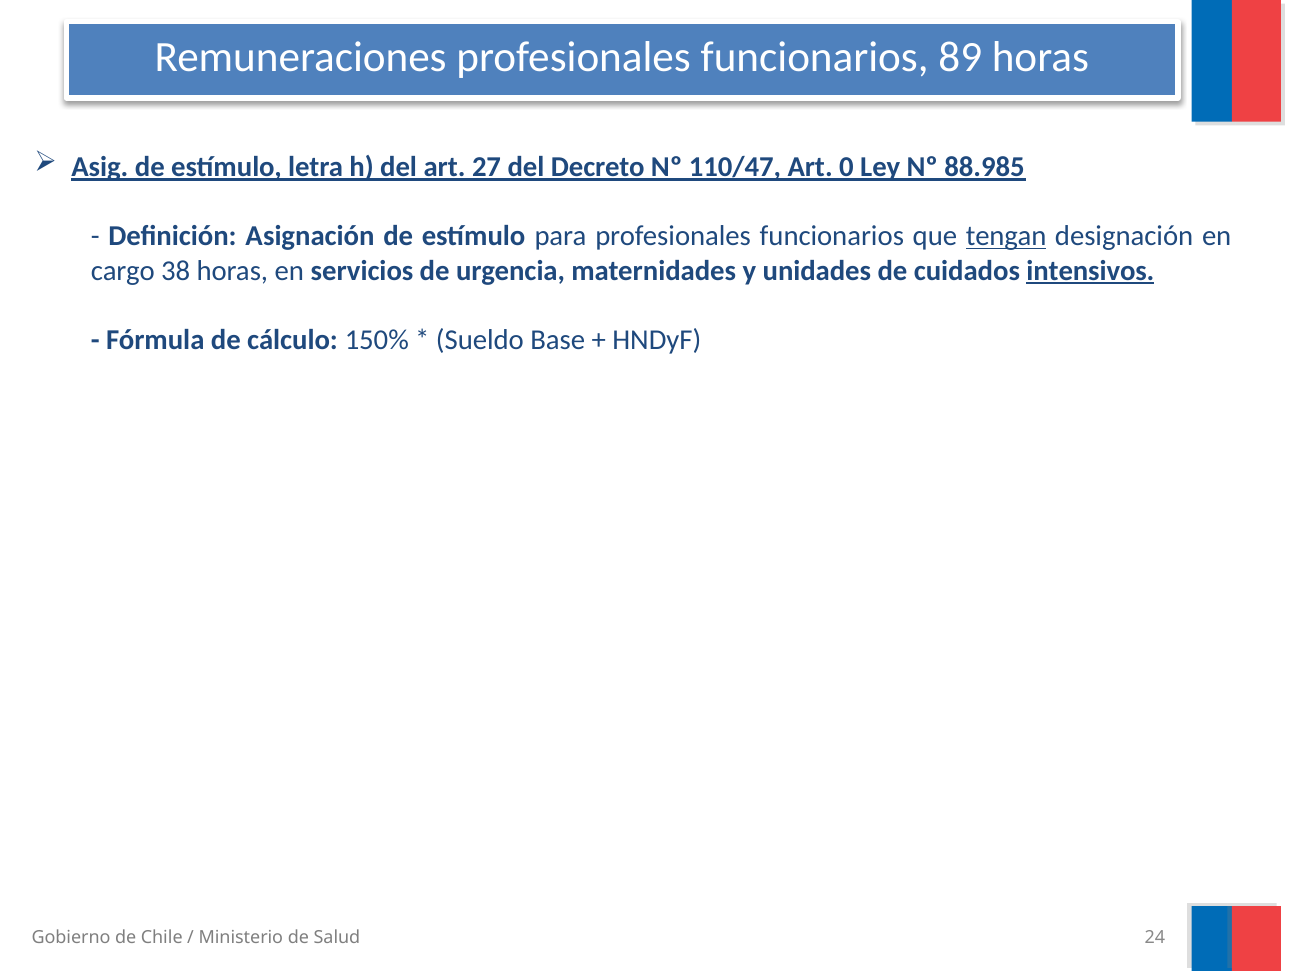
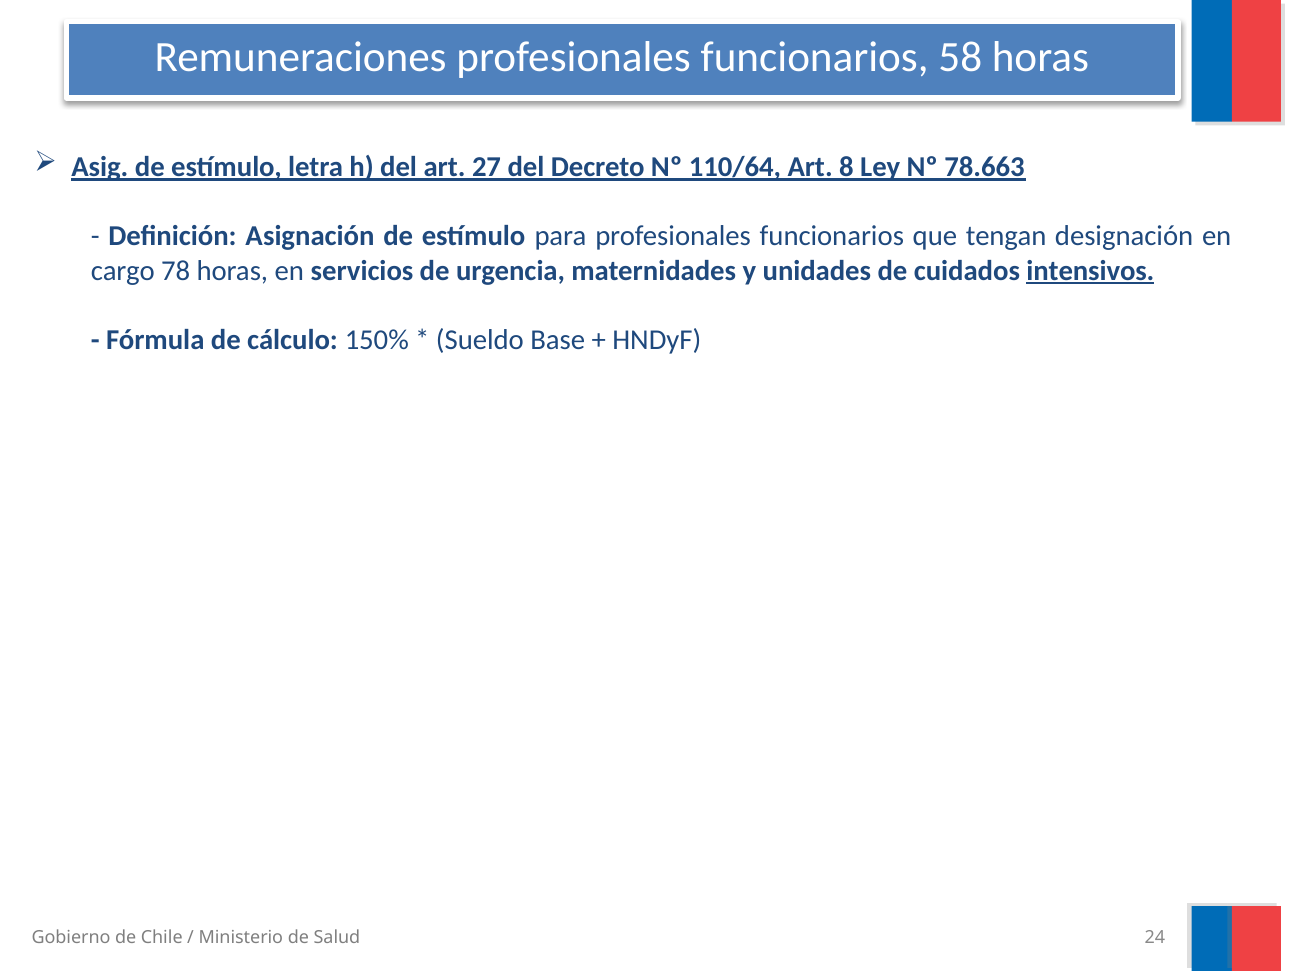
89: 89 -> 58
110/47: 110/47 -> 110/64
0: 0 -> 8
88.985: 88.985 -> 78.663
tengan underline: present -> none
38: 38 -> 78
